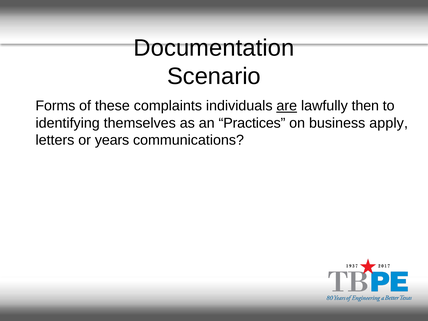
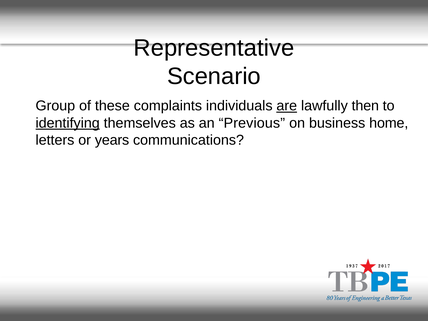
Documentation: Documentation -> Representative
Forms: Forms -> Group
identifying underline: none -> present
Practices: Practices -> Previous
apply: apply -> home
